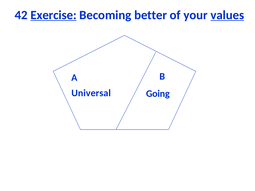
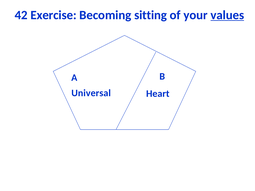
Exercise underline: present -> none
better: better -> sitting
Going: Going -> Heart
